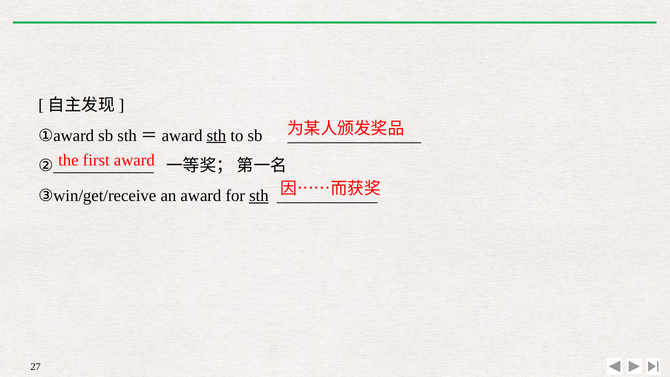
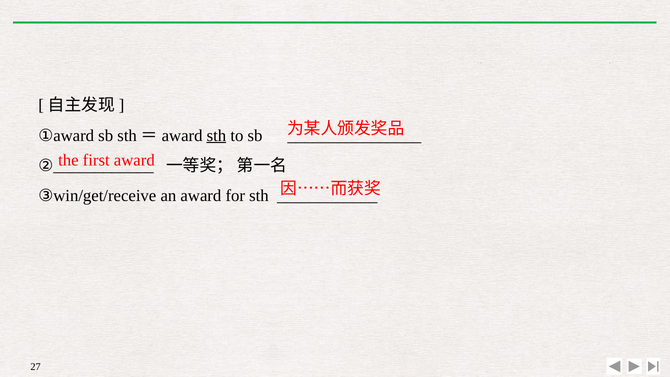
sth at (259, 196) underline: present -> none
